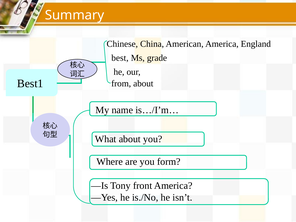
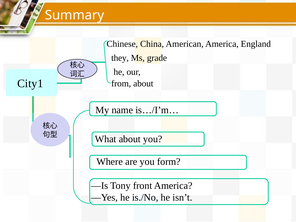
best: best -> they
Best1: Best1 -> City1
